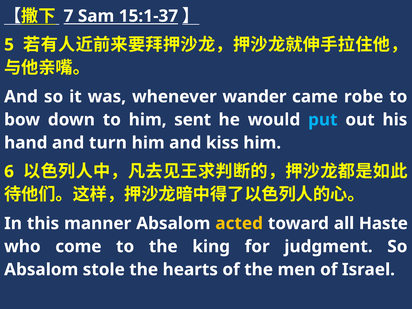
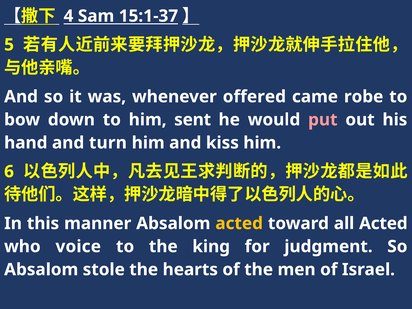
7: 7 -> 4
wander: wander -> offered
put colour: light blue -> pink
all Haste: Haste -> Acted
come: come -> voice
